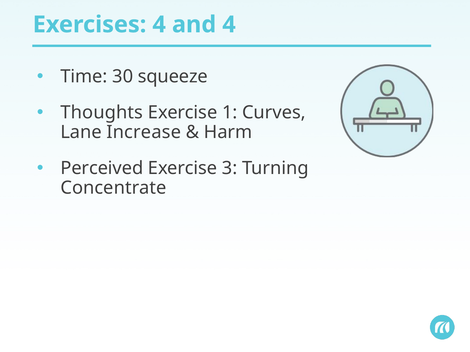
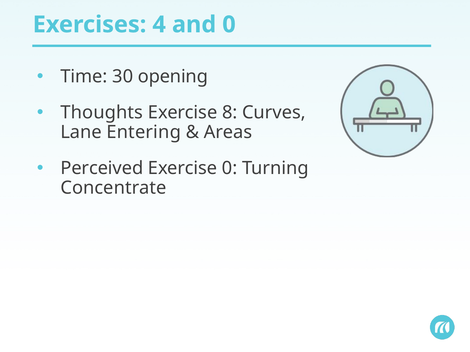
and 4: 4 -> 0
squeeze: squeeze -> opening
1: 1 -> 8
Increase: Increase -> Entering
Harm: Harm -> Areas
Exercise 3: 3 -> 0
